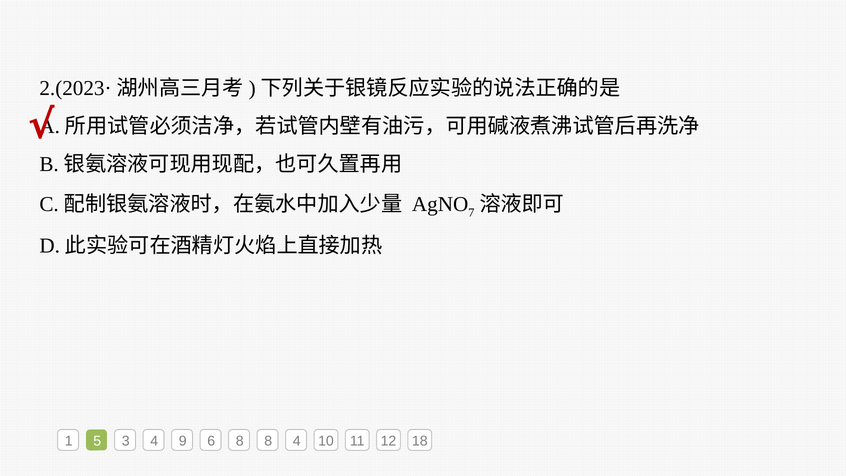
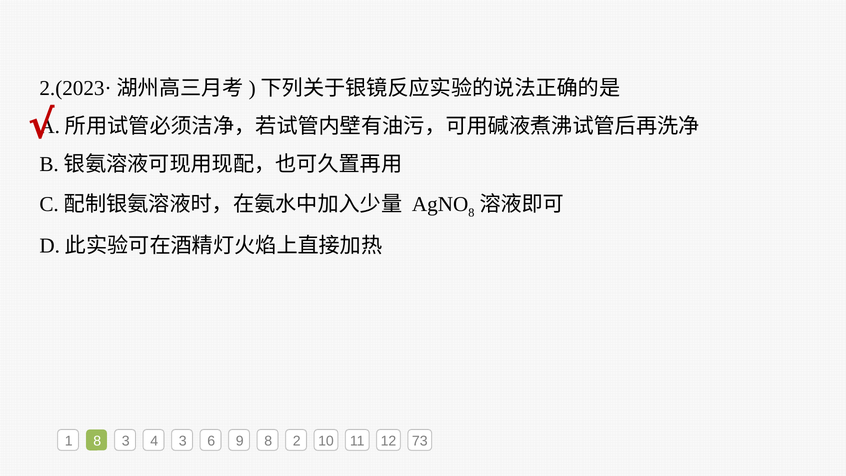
7 at (471, 212): 7 -> 8
1 5: 5 -> 8
4 9: 9 -> 3
6 8: 8 -> 9
8 4: 4 -> 2
18: 18 -> 73
